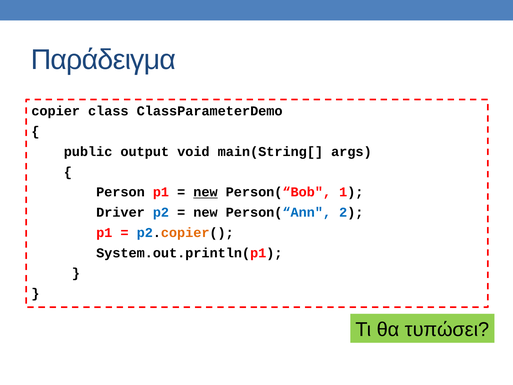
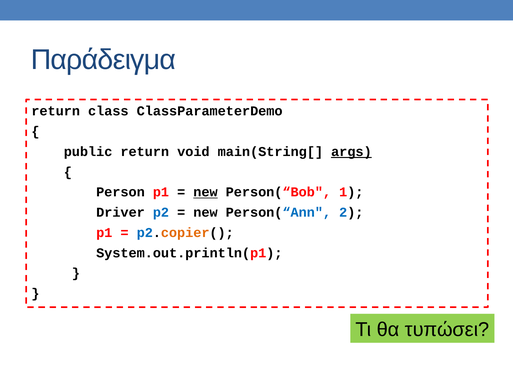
copier at (56, 111): copier -> return
public output: output -> return
args underline: none -> present
